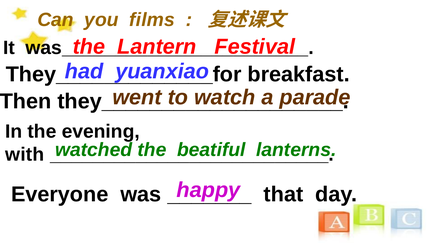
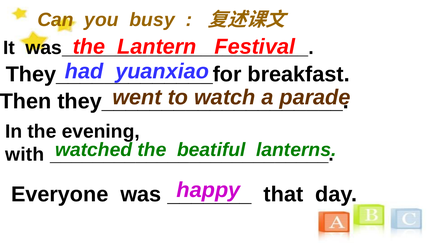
films: films -> busy
